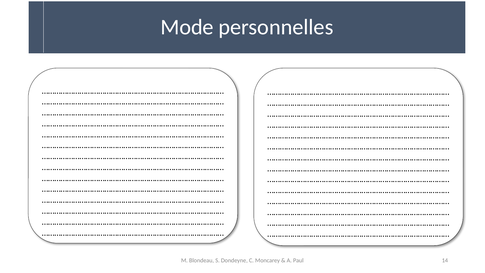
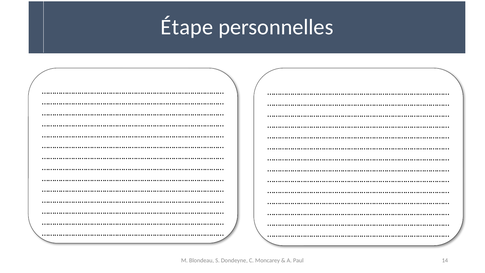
Mode: Mode -> Étape
